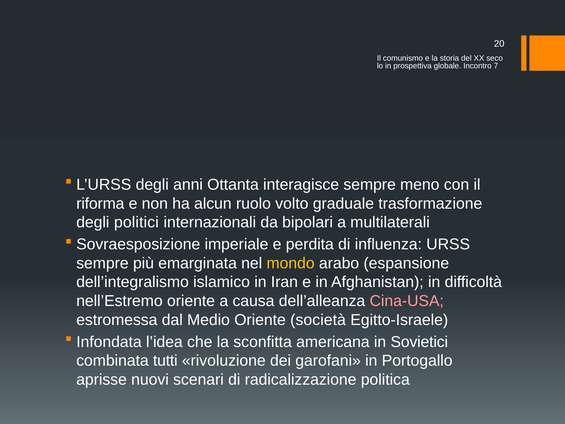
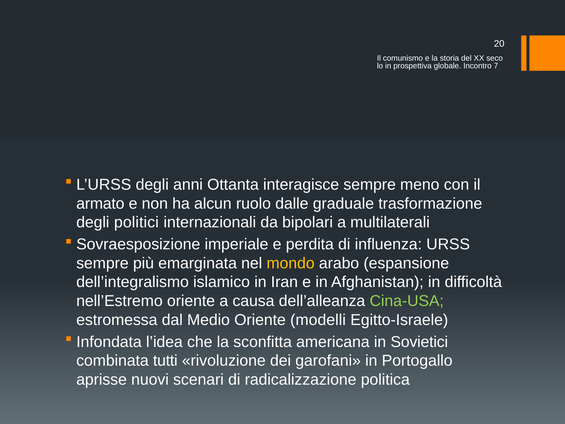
riforma: riforma -> armato
volto: volto -> dalle
Cina-USA colour: pink -> light green
società: società -> modelli
